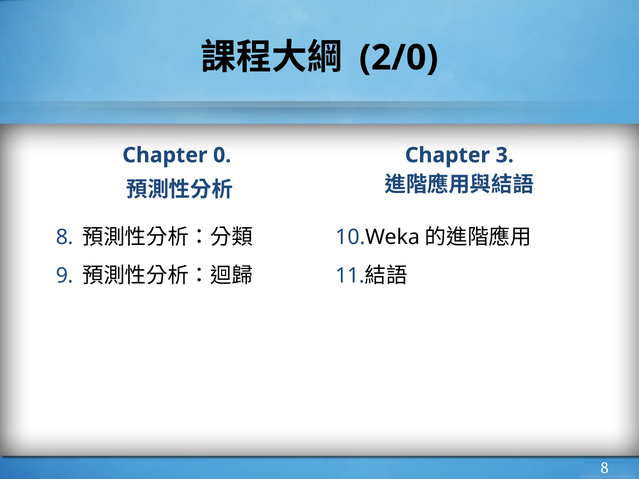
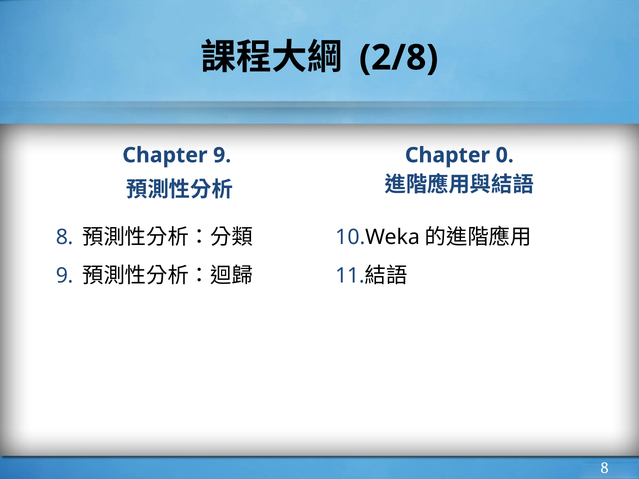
2/0: 2/0 -> 2/8
Chapter 0: 0 -> 9
3: 3 -> 0
